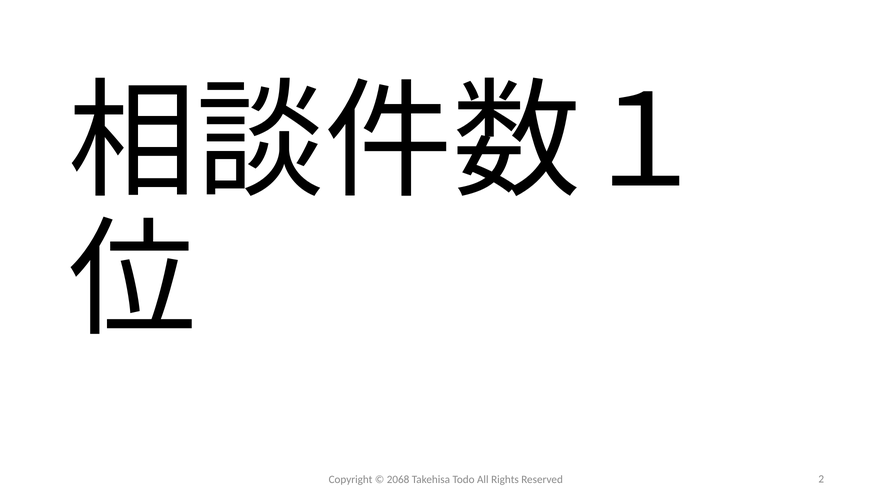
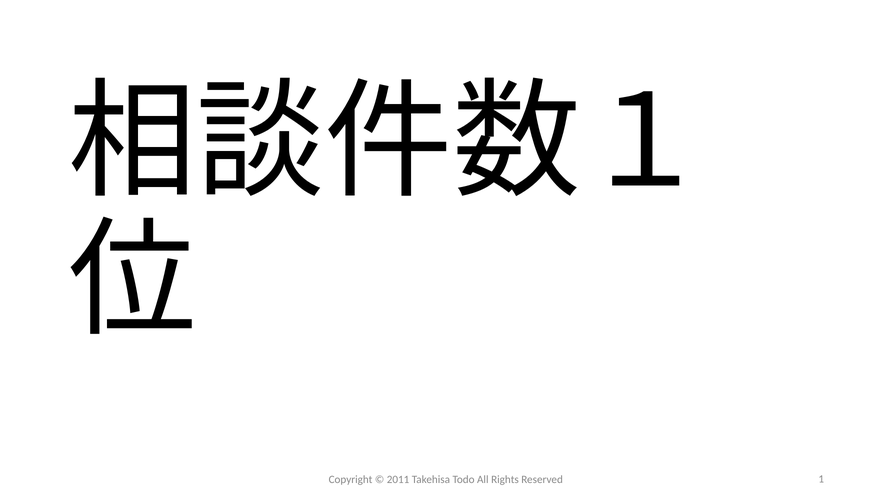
2068: 2068 -> 2011
2: 2 -> 1
